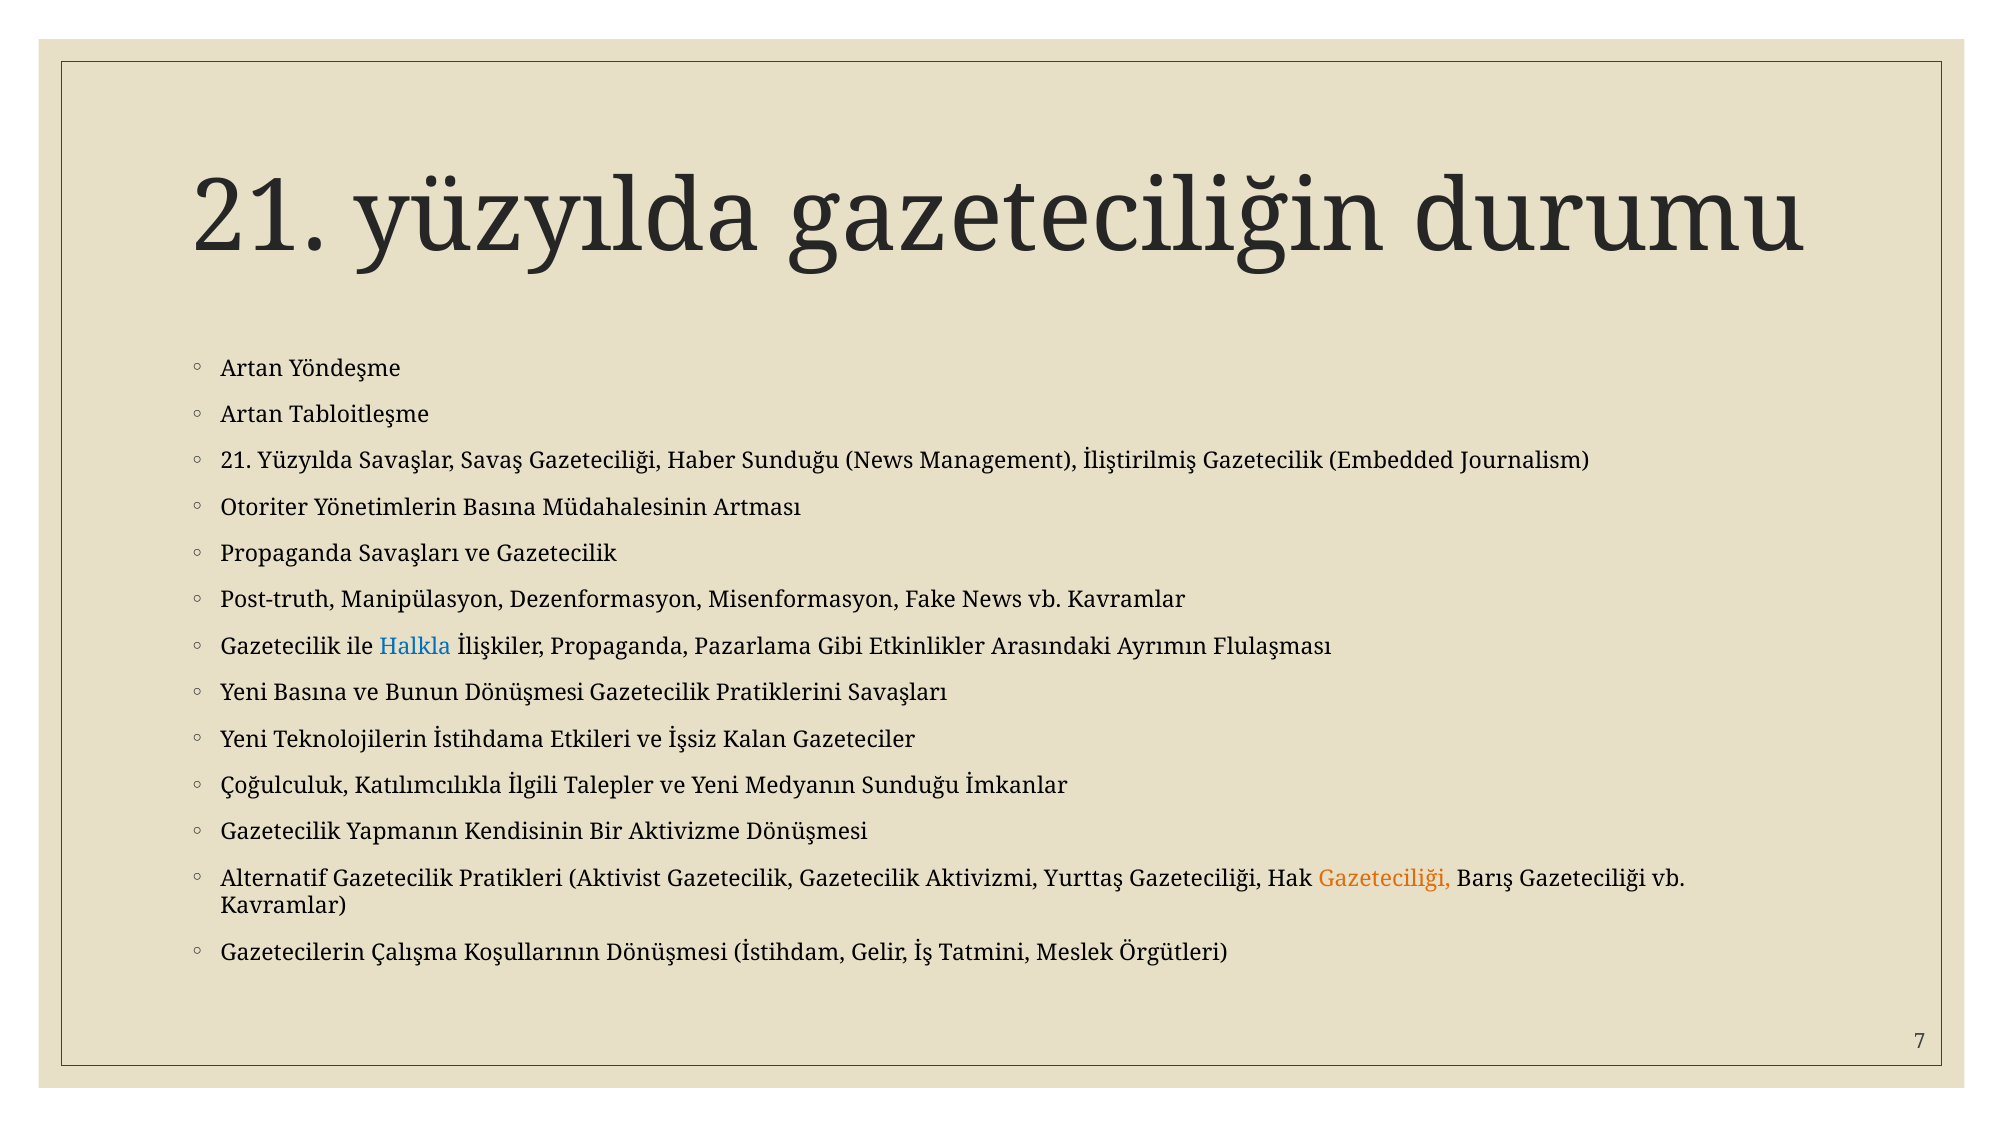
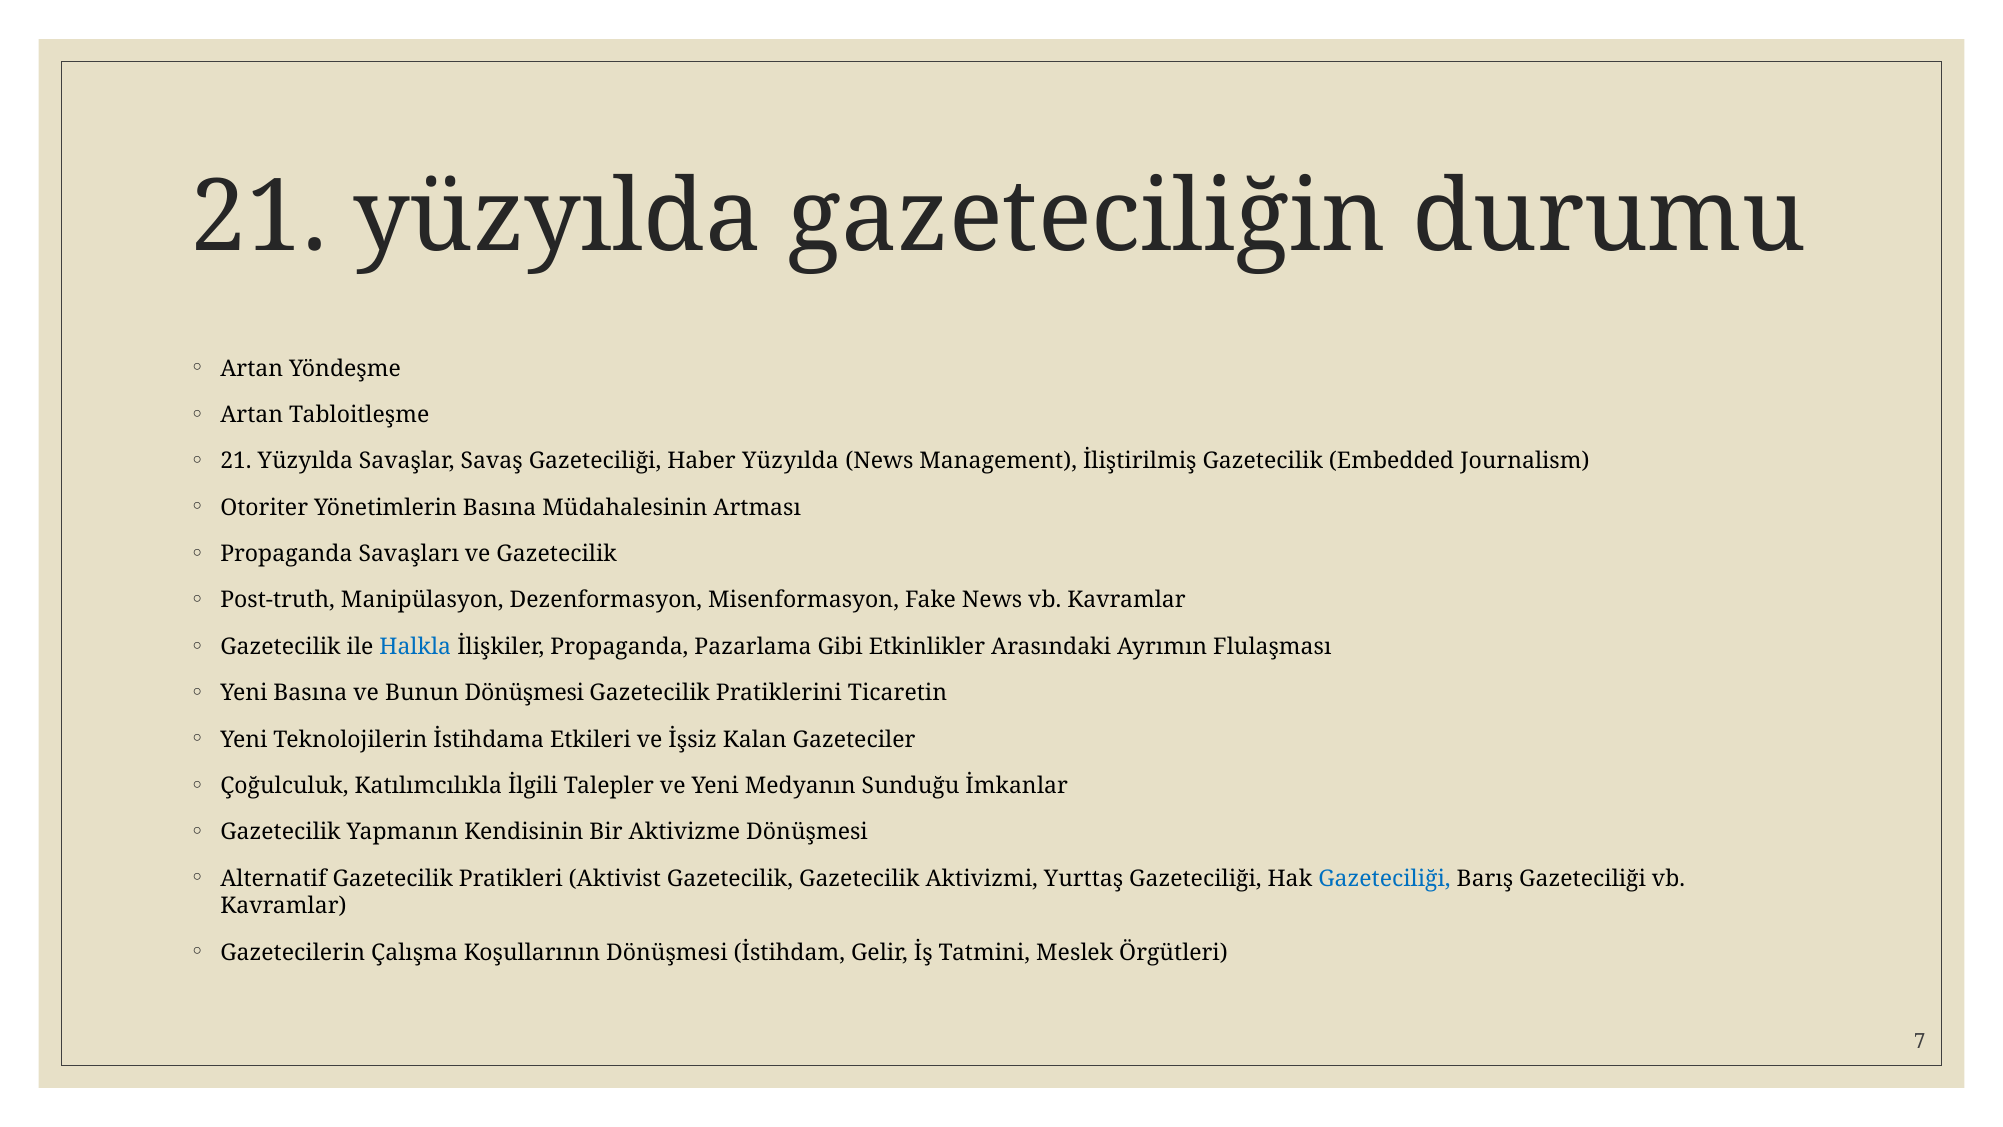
Haber Sunduğu: Sunduğu -> Yüzyılda
Pratiklerini Savaşları: Savaşları -> Ticaretin
Gazeteciliği at (1384, 878) colour: orange -> blue
